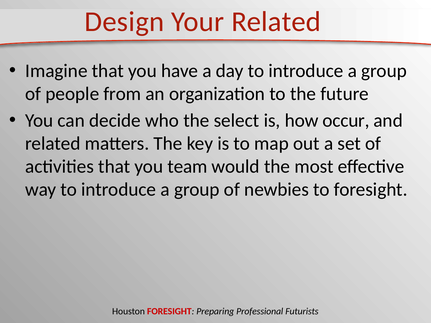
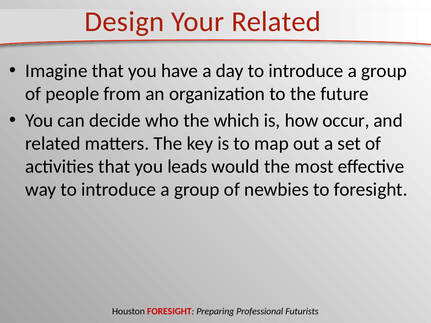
select: select -> which
team: team -> leads
